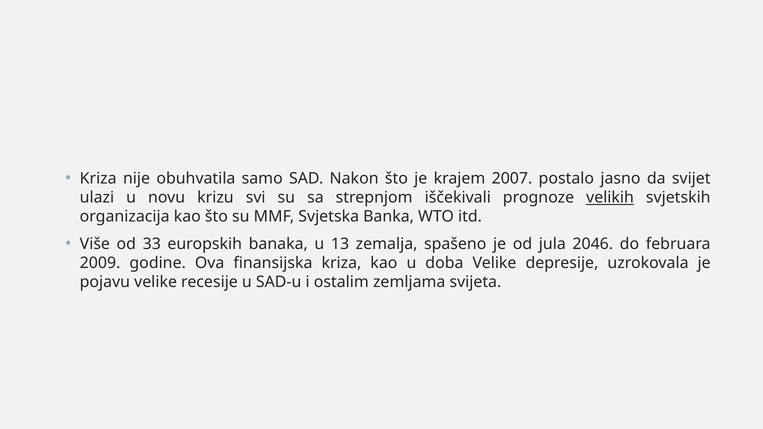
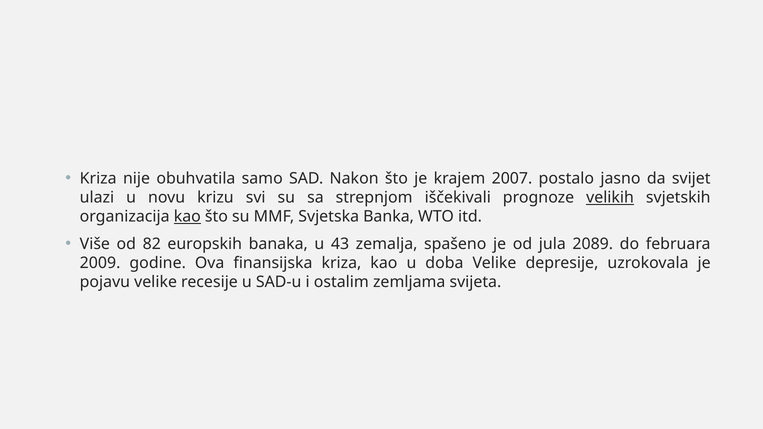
kao at (187, 217) underline: none -> present
33: 33 -> 82
13: 13 -> 43
2046: 2046 -> 2089
